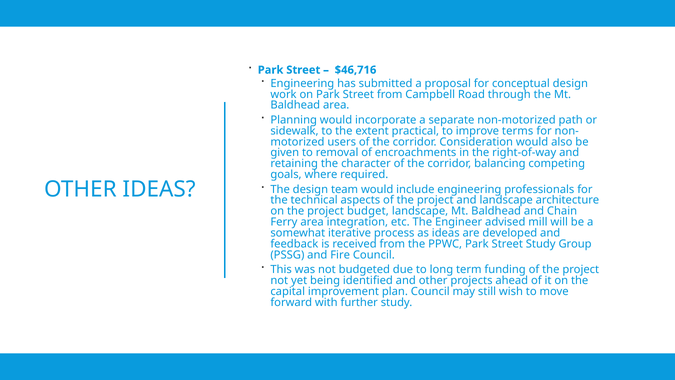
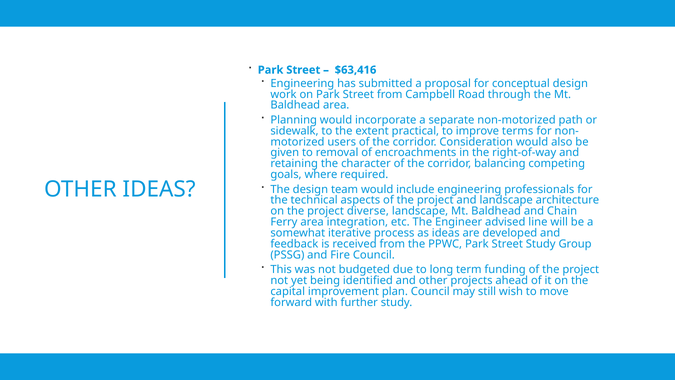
$46,716: $46,716 -> $63,416
budget: budget -> diverse
mill: mill -> line
